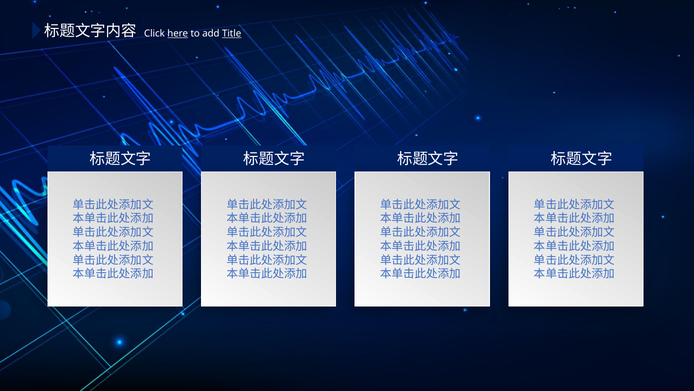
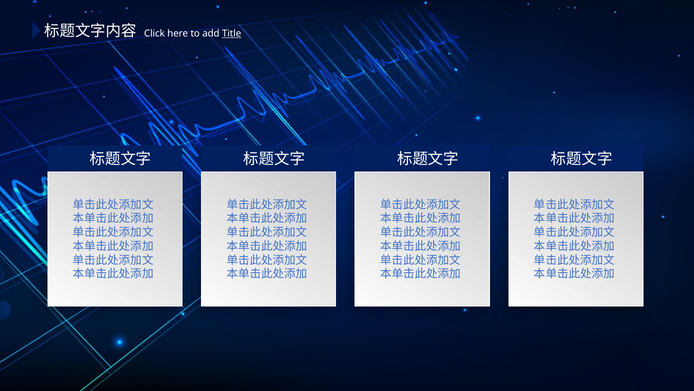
here underline: present -> none
